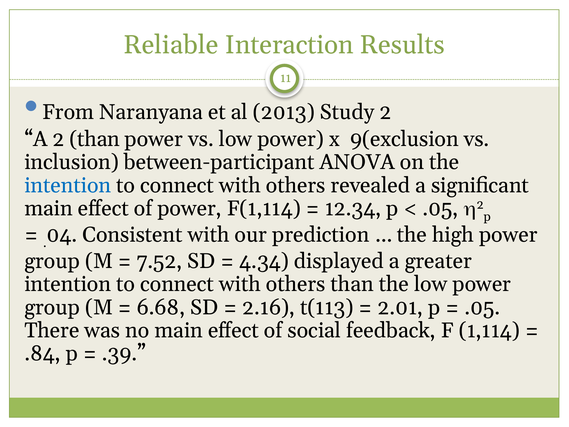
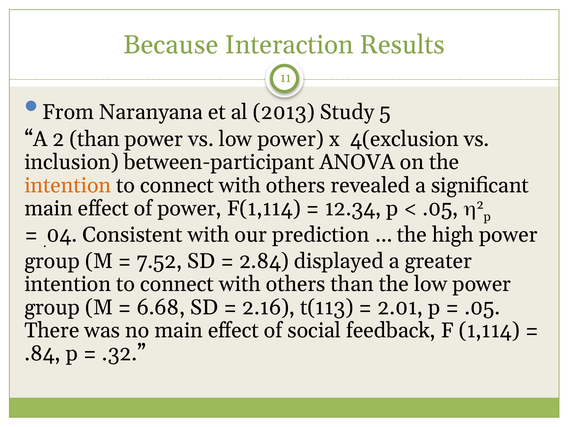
Reliable: Reliable -> Because
Study 2: 2 -> 5
9(exclusion: 9(exclusion -> 4(exclusion
intention at (68, 185) colour: blue -> orange
4.34: 4.34 -> 2.84
.39: .39 -> .32
